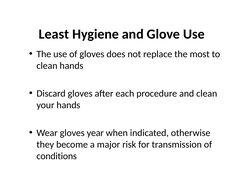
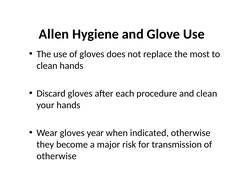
Least: Least -> Allen
conditions at (57, 157): conditions -> otherwise
